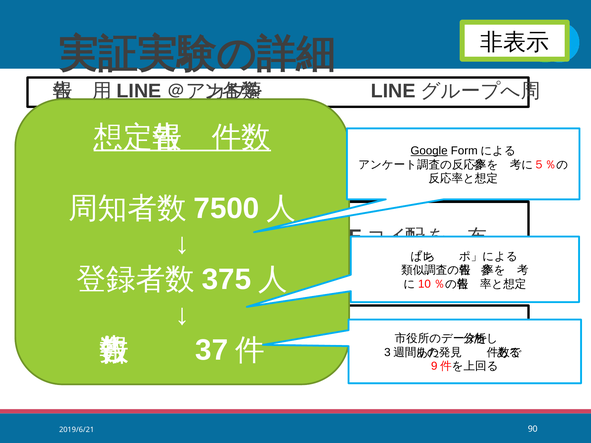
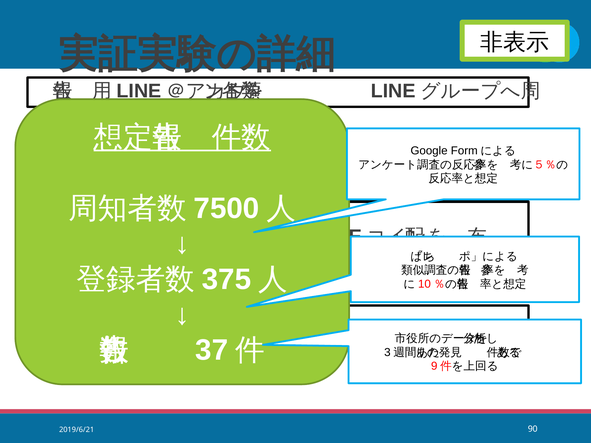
Google underline: present -> none
